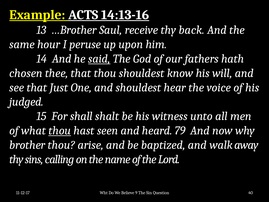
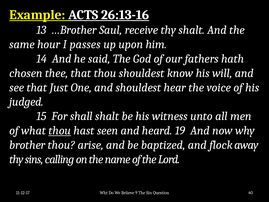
14:13-16: 14:13-16 -> 26:13-16
thy back: back -> shalt
peruse: peruse -> passes
said underline: present -> none
79: 79 -> 19
walk: walk -> flock
